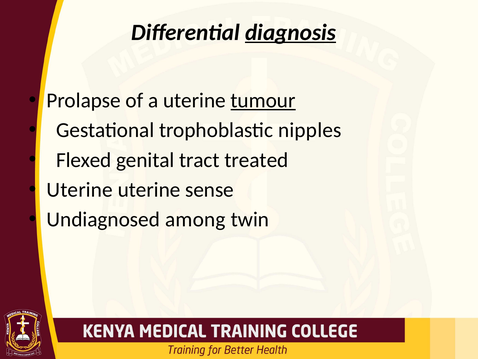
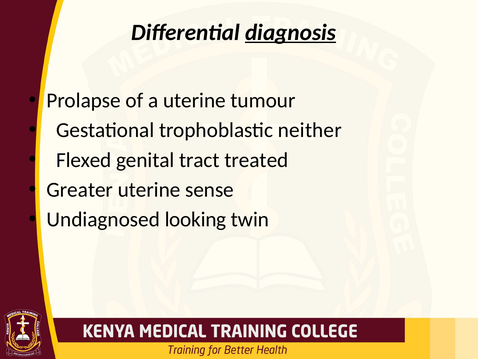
tumour underline: present -> none
nipples: nipples -> neither
Uterine at (80, 190): Uterine -> Greater
among: among -> looking
